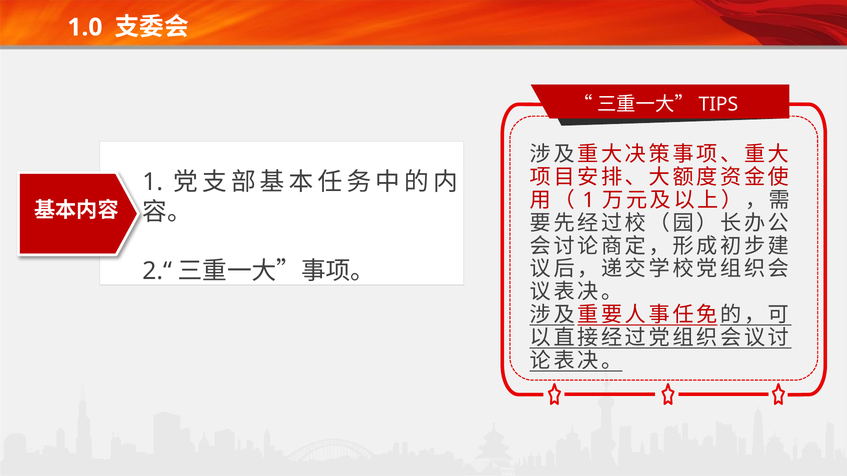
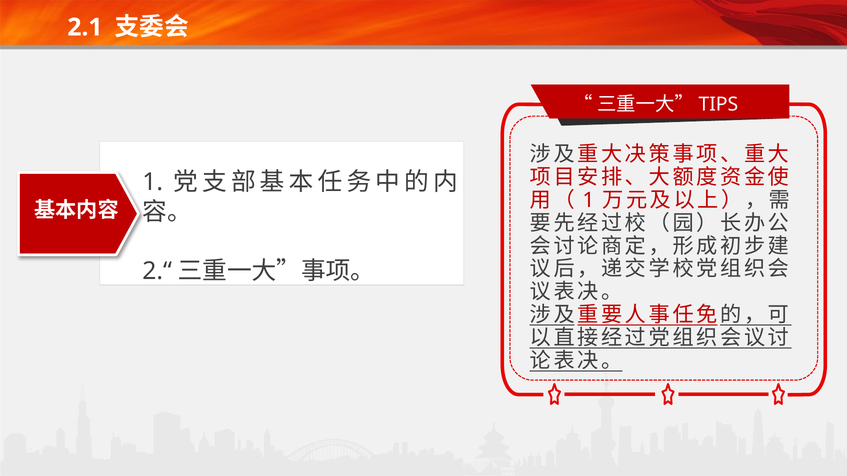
1.0: 1.0 -> 2.1
